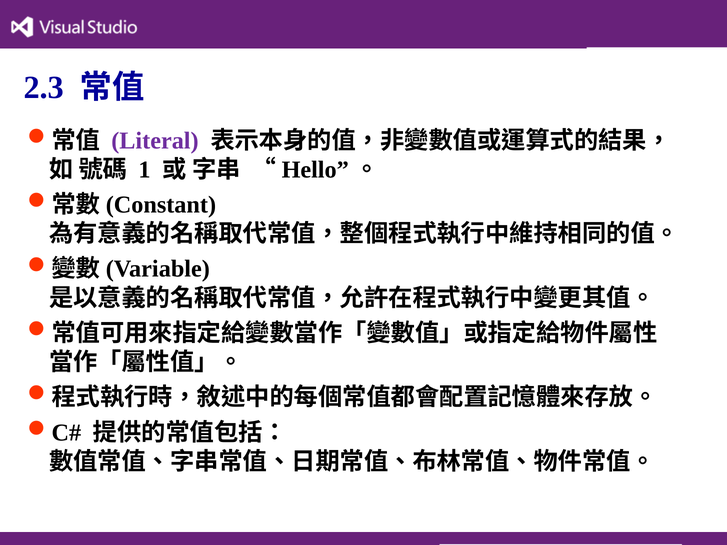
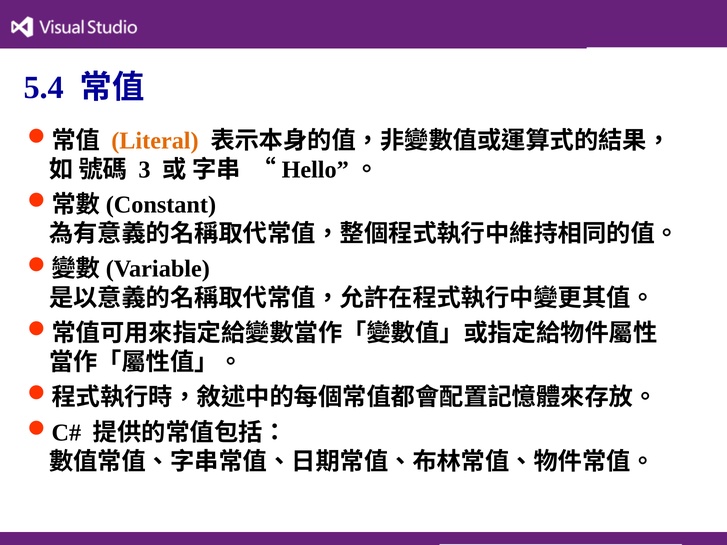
2.3: 2.3 -> 5.4
Literal colour: purple -> orange
1: 1 -> 3
